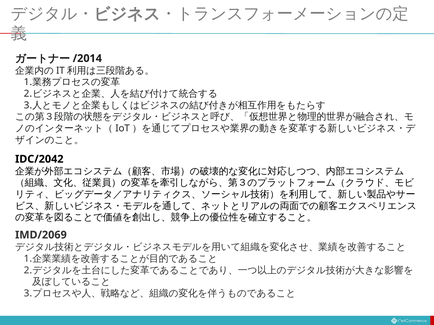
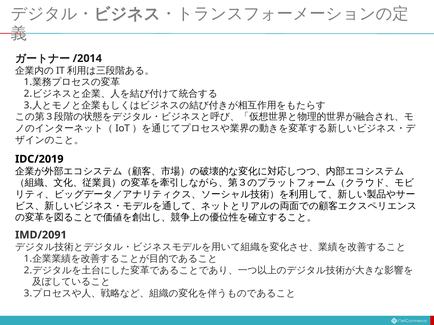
IDC/2042: IDC/2042 -> IDC/2019
IMD/2069: IMD/2069 -> IMD/2091
